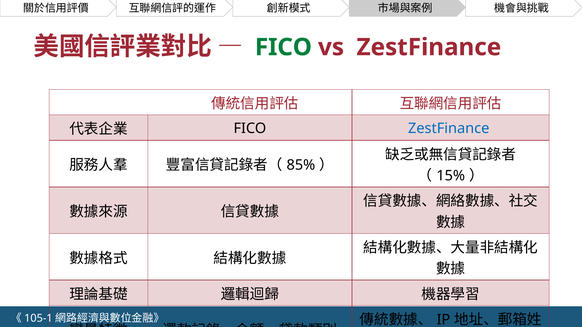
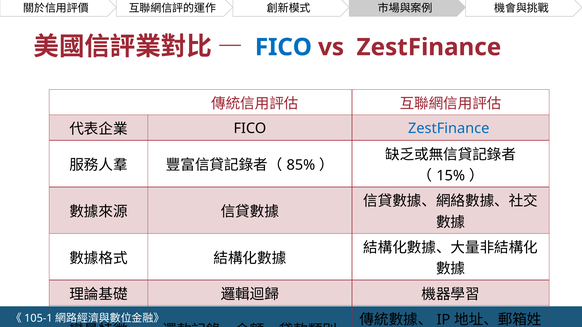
FICO at (283, 47) colour: green -> blue
